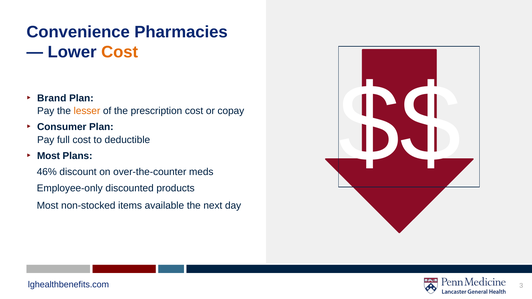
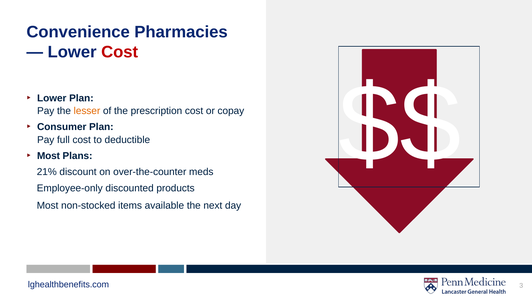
Cost at (120, 52) colour: orange -> red
Brand at (52, 98): Brand -> Lower
46%: 46% -> 21%
